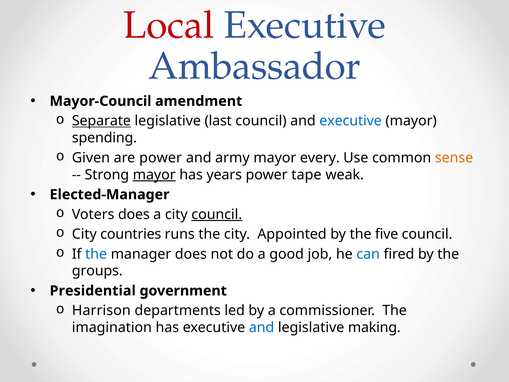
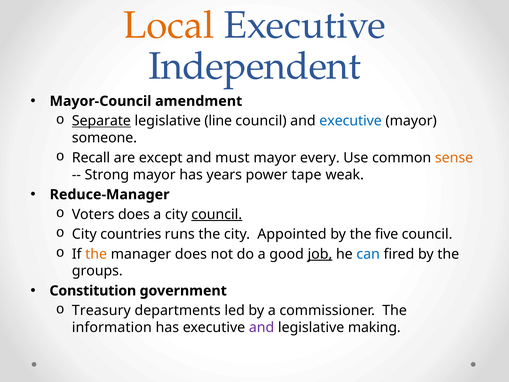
Local colour: red -> orange
Ambassador: Ambassador -> Independent
last: last -> line
spending: spending -> someone
Given: Given -> Recall
are power: power -> except
army: army -> must
mayor at (154, 175) underline: present -> none
Elected-Manager: Elected-Manager -> Reduce-Manager
the at (96, 254) colour: blue -> orange
job underline: none -> present
Presidential: Presidential -> Constitution
Harrison: Harrison -> Treasury
imagination: imagination -> information
and at (262, 327) colour: blue -> purple
